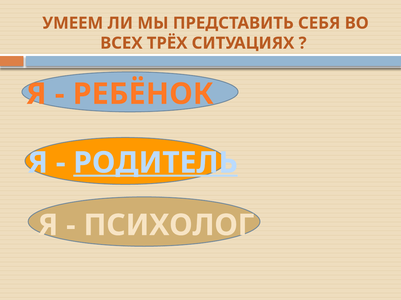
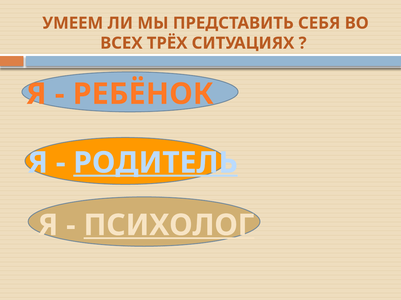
ПСИХОЛОГ underline: none -> present
